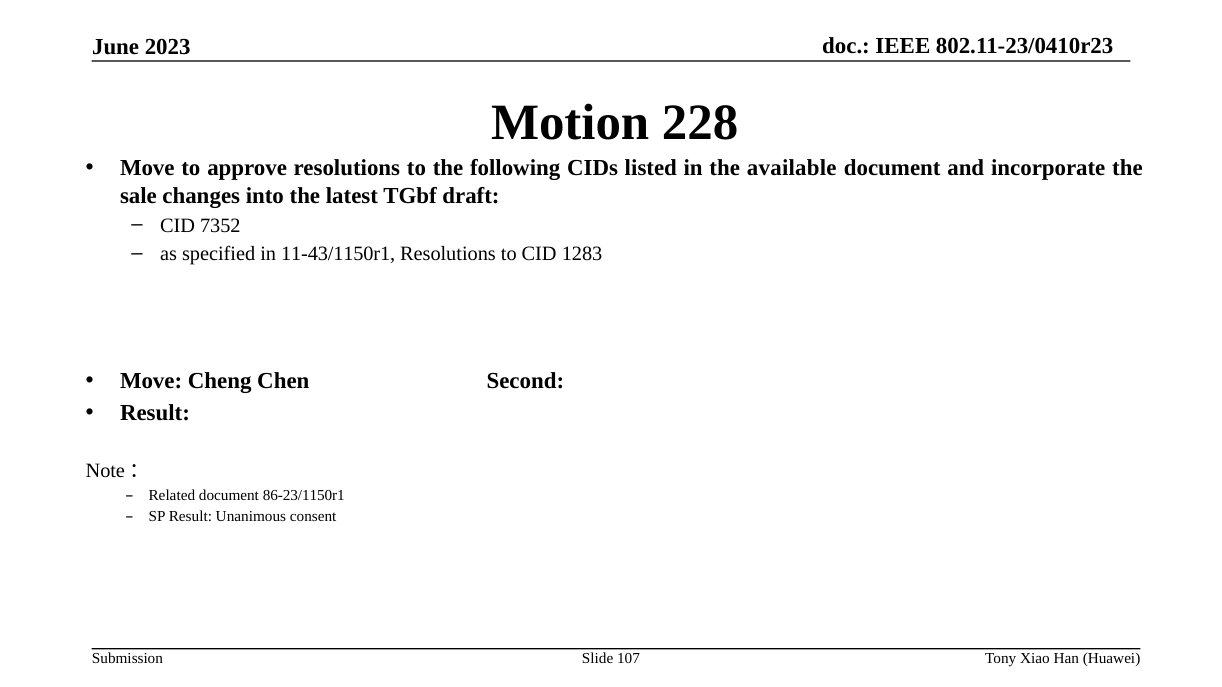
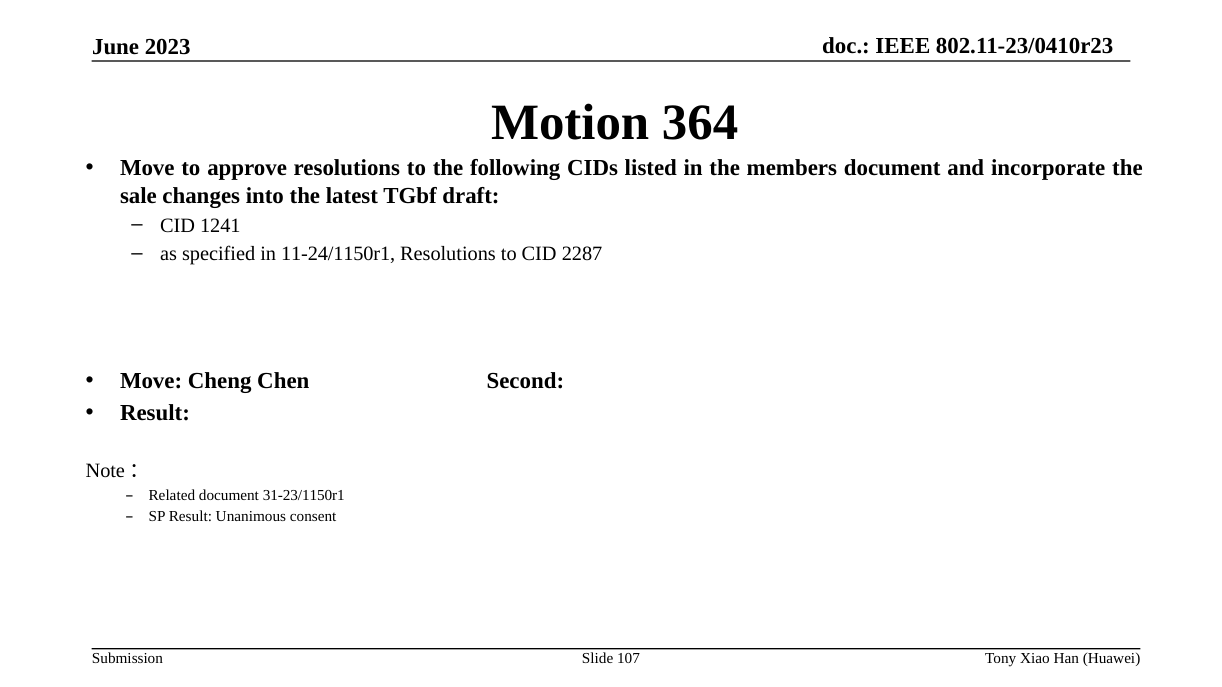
228: 228 -> 364
available: available -> members
7352: 7352 -> 1241
11-43/1150r1: 11-43/1150r1 -> 11-24/1150r1
1283: 1283 -> 2287
86-23/1150r1: 86-23/1150r1 -> 31-23/1150r1
